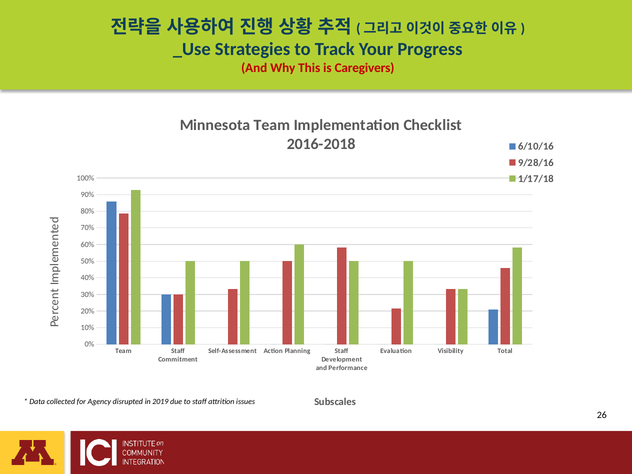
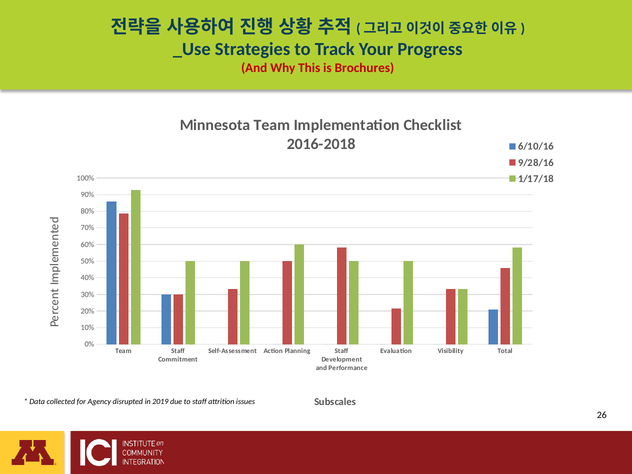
Caregivers: Caregivers -> Brochures
